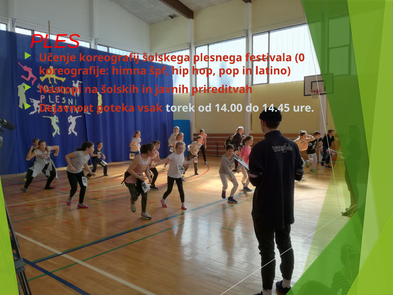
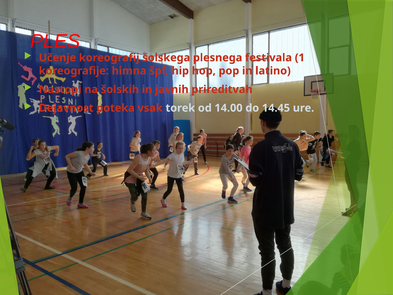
0: 0 -> 1
